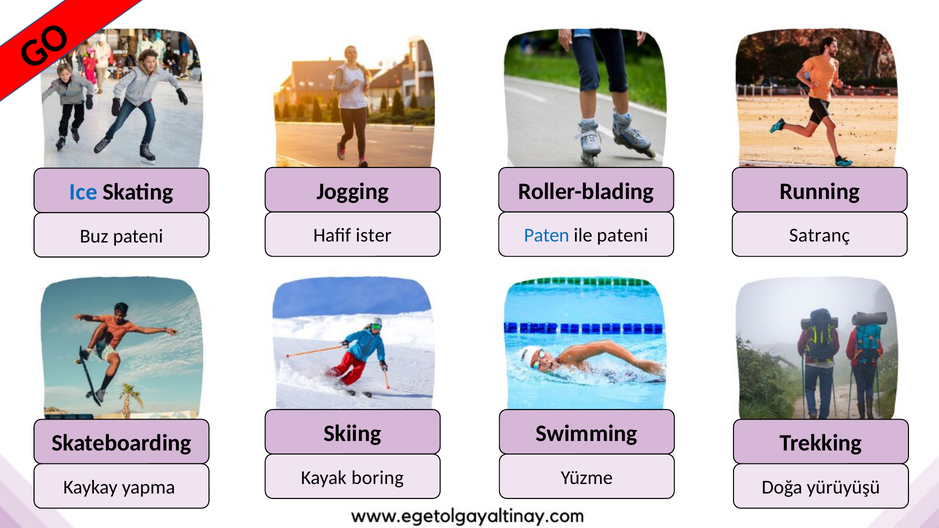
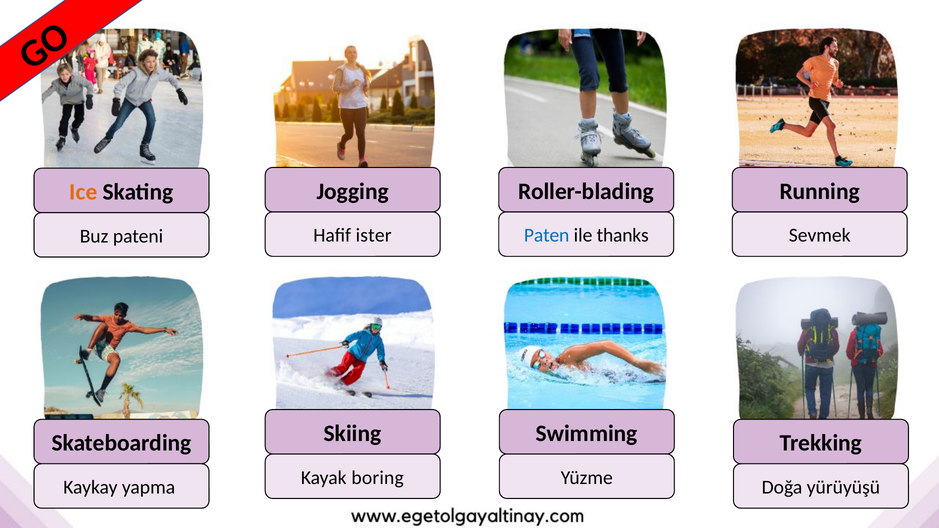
Ice colour: blue -> orange
ile pateni: pateni -> thanks
Satranç: Satranç -> Sevmek
